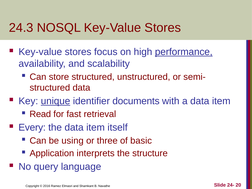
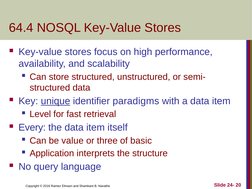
24.3: 24.3 -> 64.4
performance underline: present -> none
documents: documents -> paradigms
Read: Read -> Level
using: using -> value
